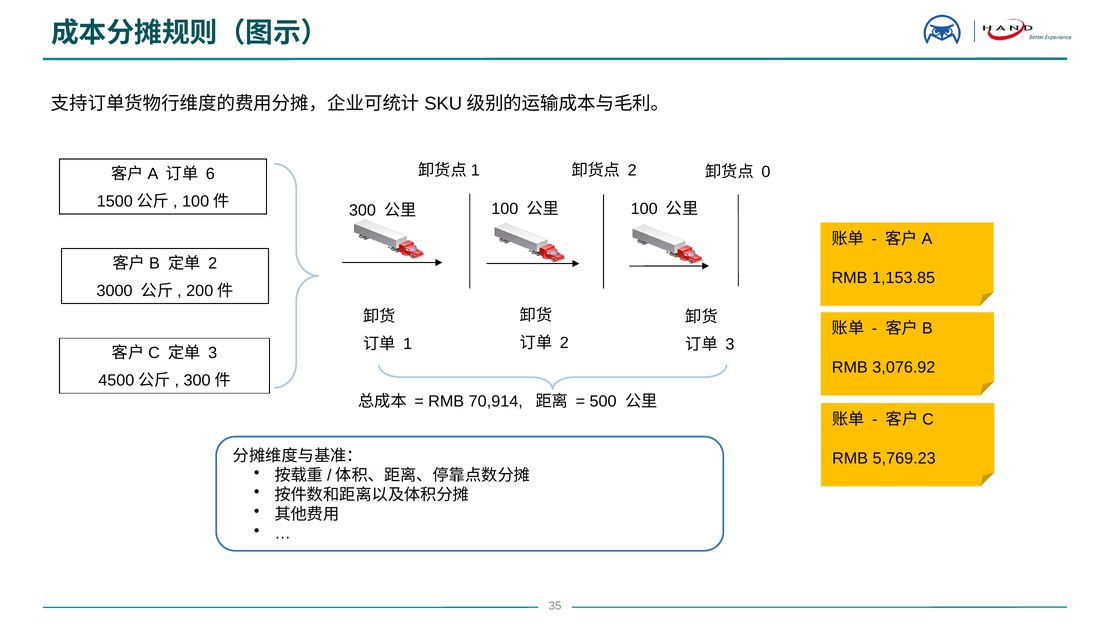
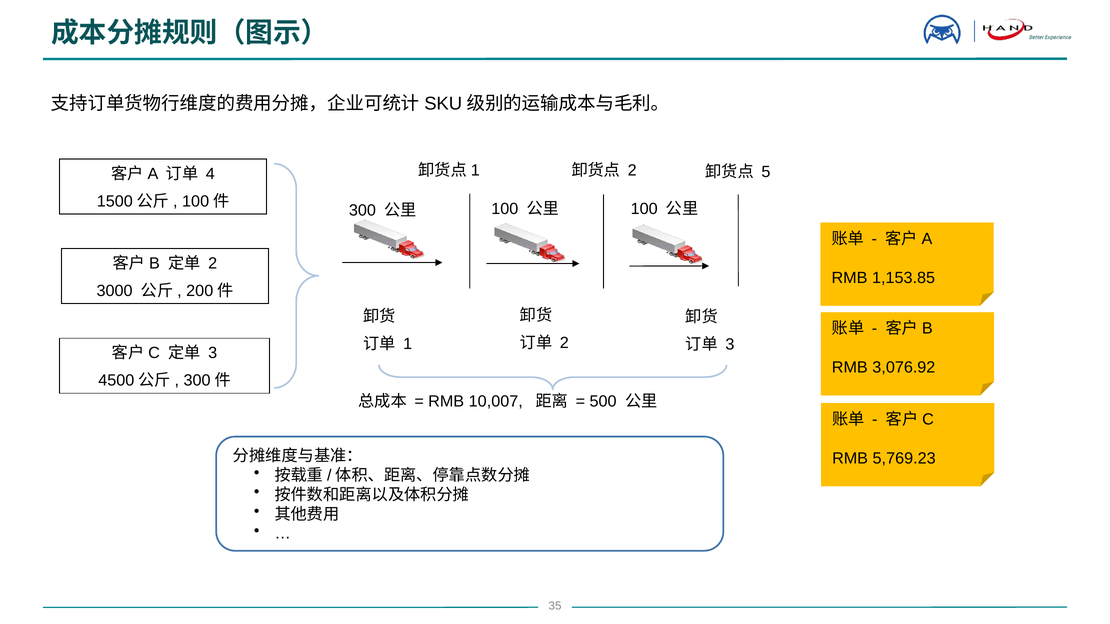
0: 0 -> 5
6: 6 -> 4
70,914: 70,914 -> 10,007
